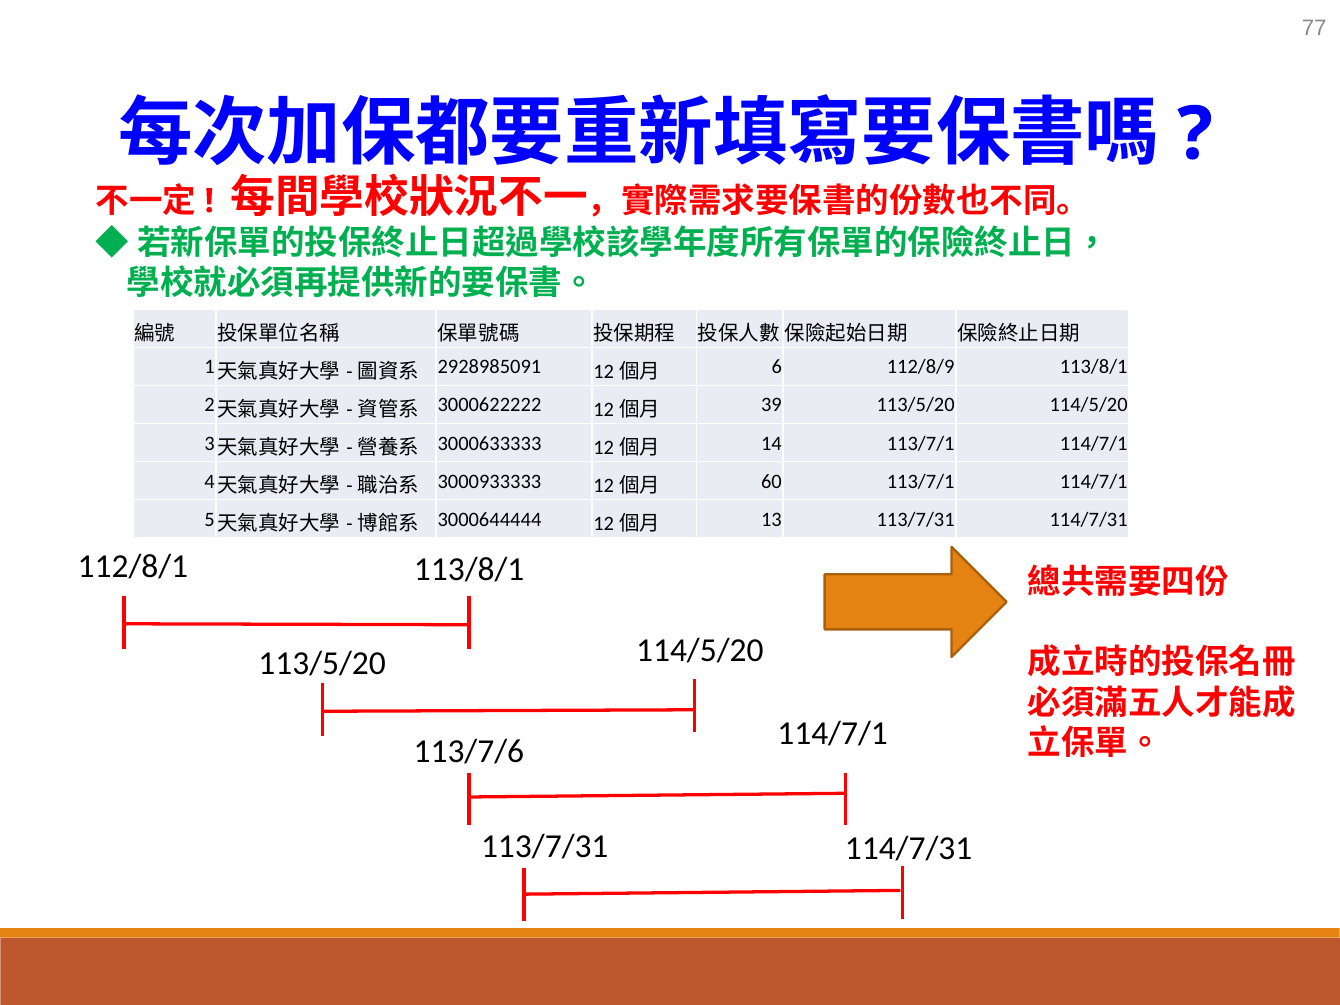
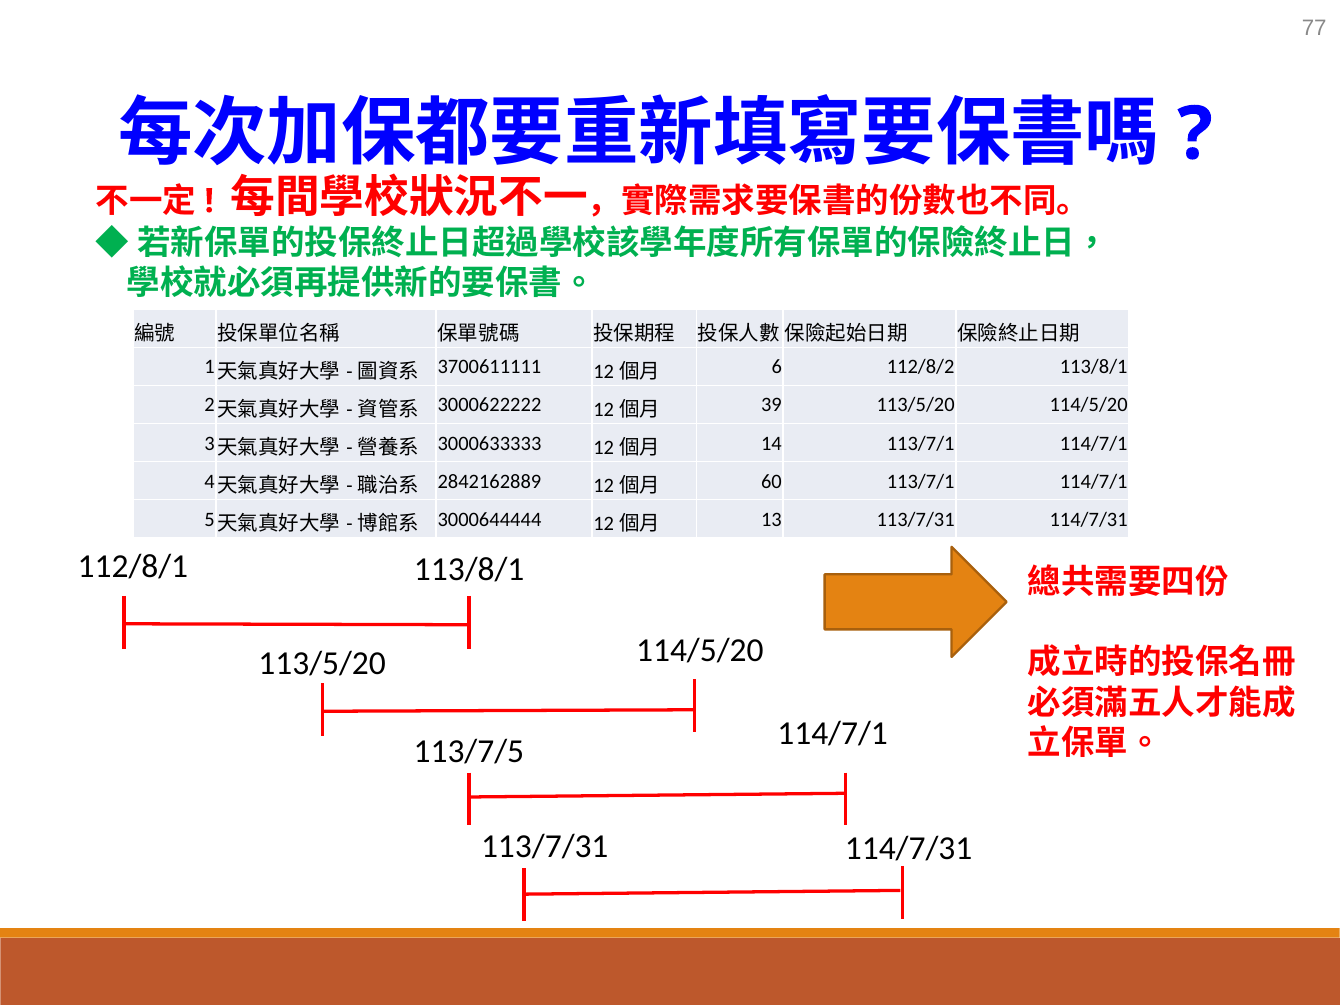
2928985091: 2928985091 -> 3700611111
112/8/9: 112/8/9 -> 112/8/2
3000933333: 3000933333 -> 2842162889
113/7/6: 113/7/6 -> 113/7/5
